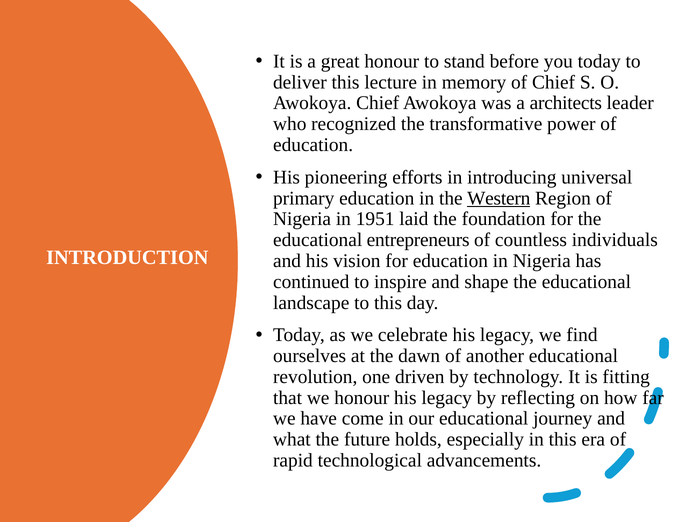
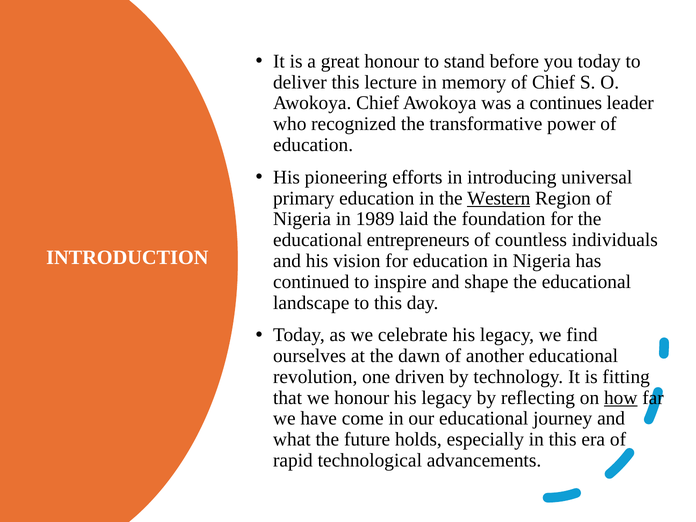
architects: architects -> continues
1951: 1951 -> 1989
how underline: none -> present
